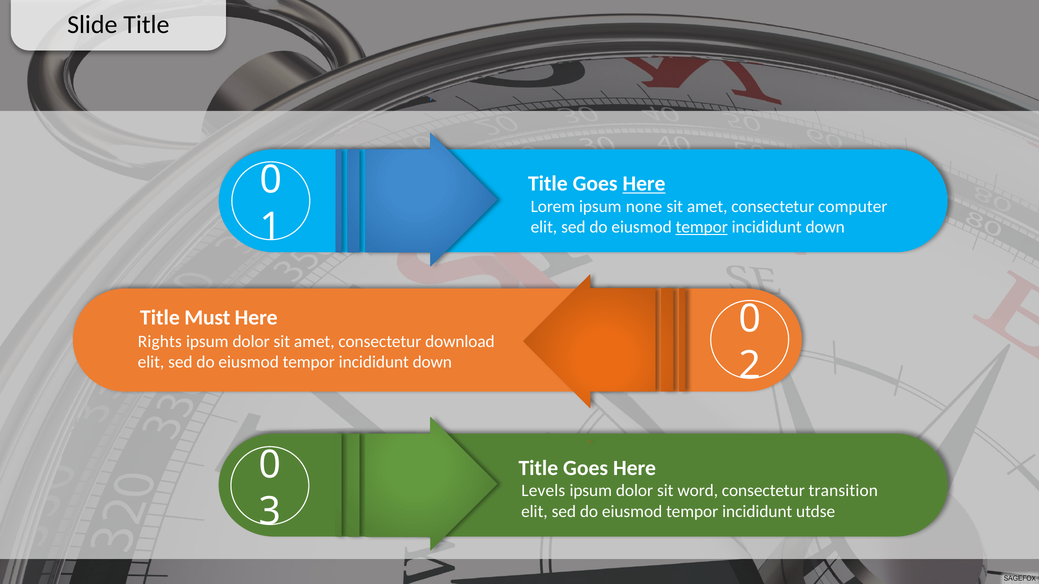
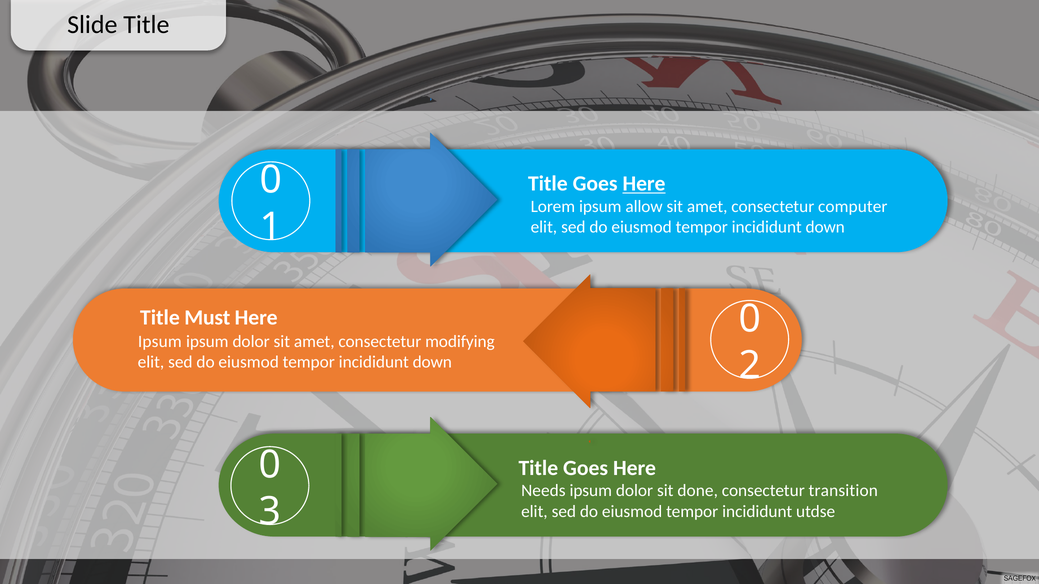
none: none -> allow
tempor at (702, 227) underline: present -> none
Rights at (160, 342): Rights -> Ipsum
download: download -> modifying
Levels: Levels -> Needs
word: word -> done
